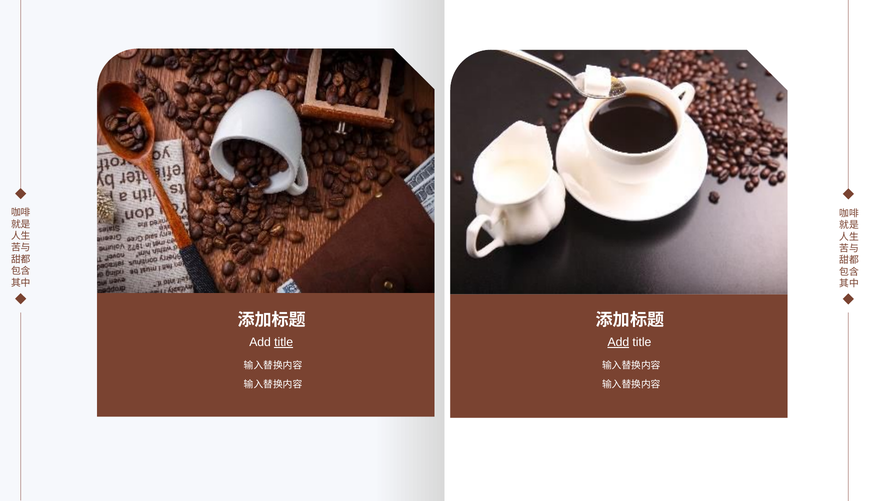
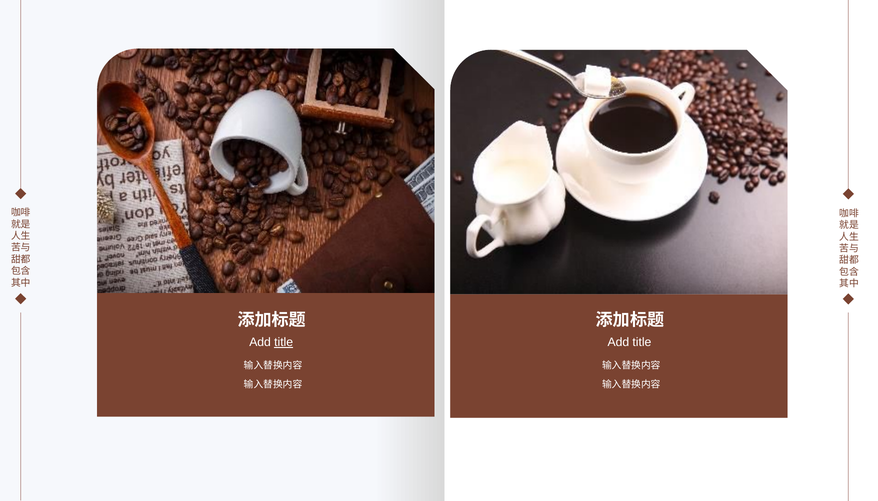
Add at (618, 342) underline: present -> none
